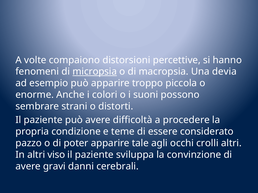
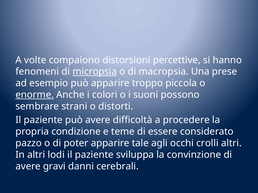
devia: devia -> prese
enorme underline: none -> present
viso: viso -> lodi
